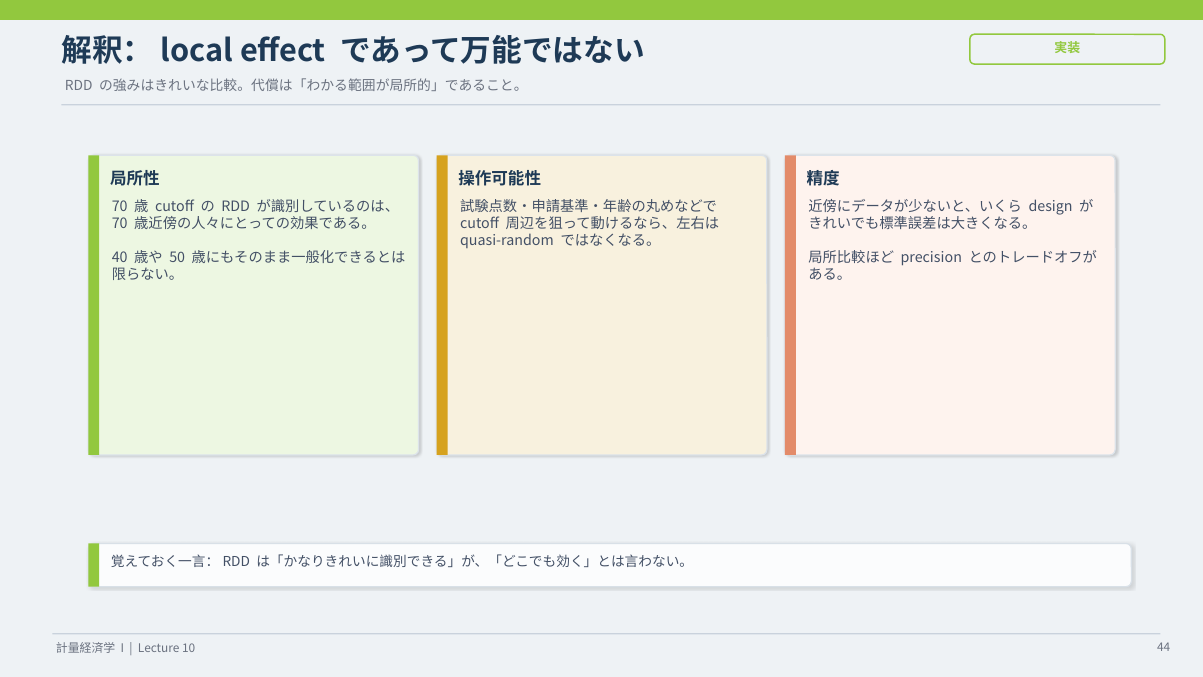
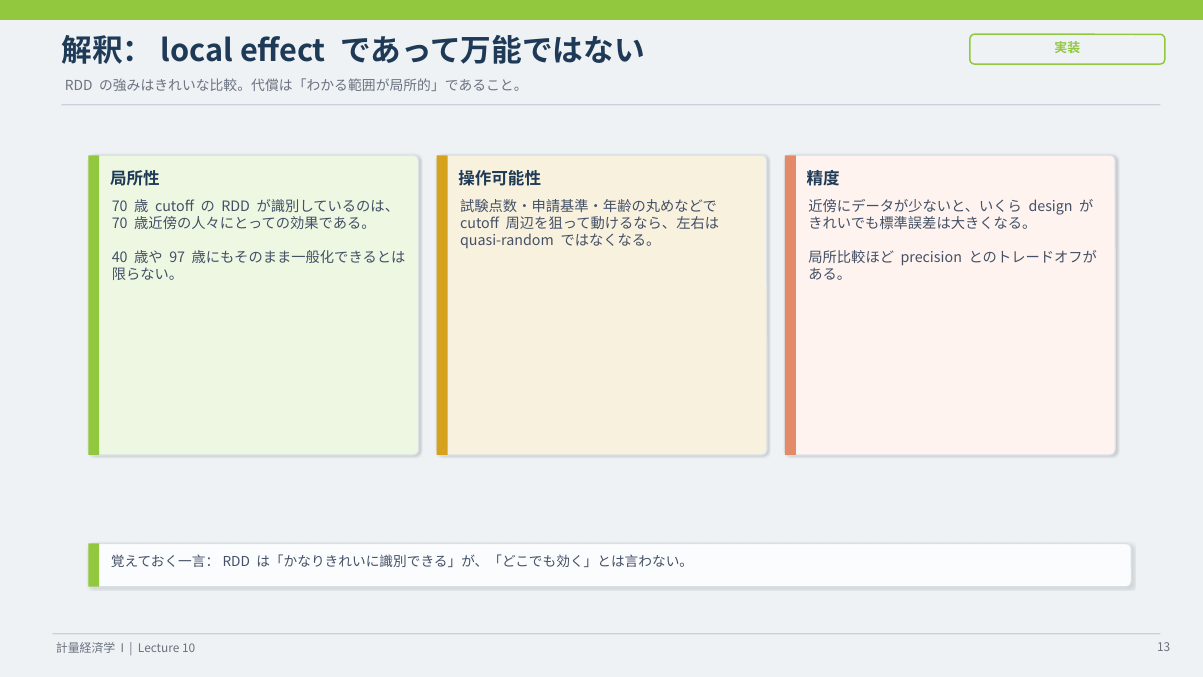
50: 50 -> 97
44: 44 -> 13
